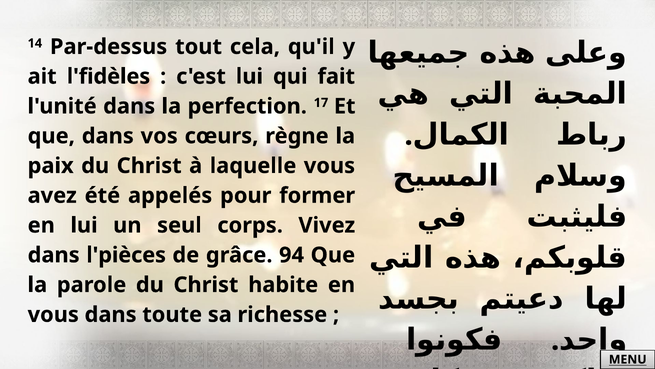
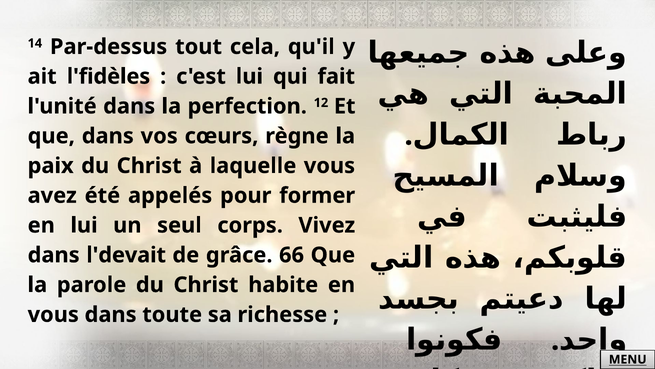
17: 17 -> 12
l'pièces: l'pièces -> l'devait
94: 94 -> 66
